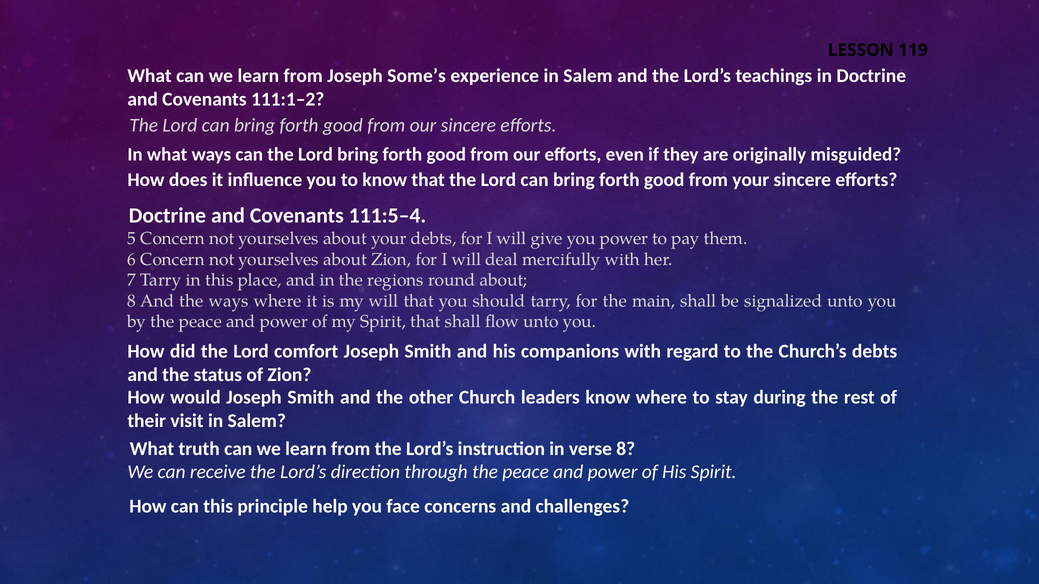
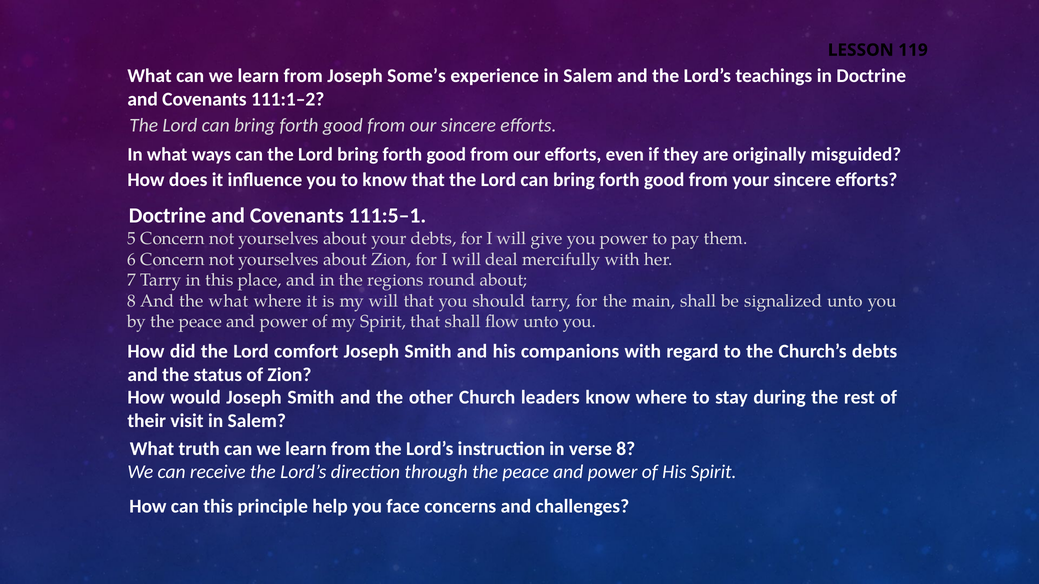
111:5–4: 111:5–4 -> 111:5–1
the ways: ways -> what
